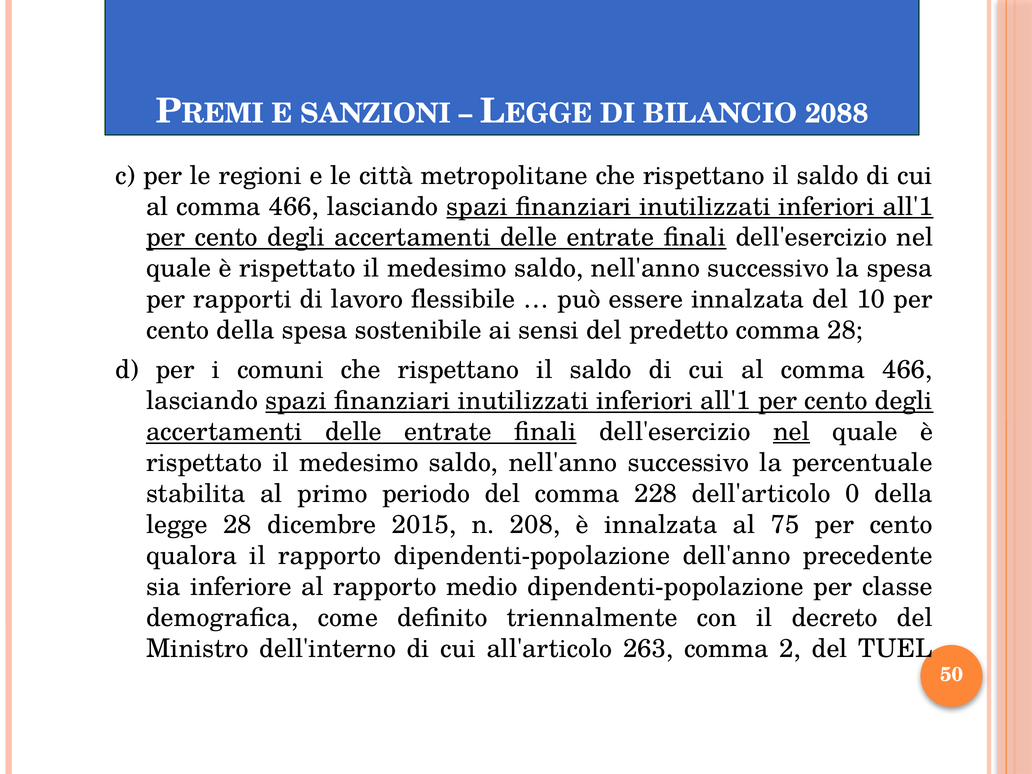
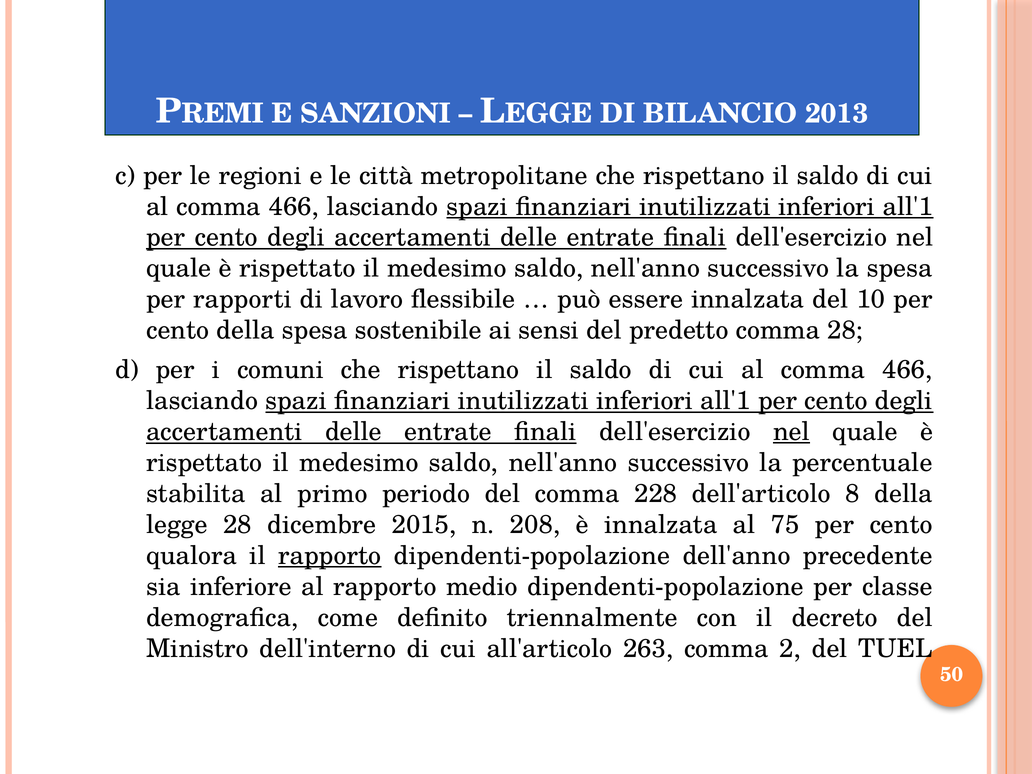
2088: 2088 -> 2013
0: 0 -> 8
rapporto at (330, 556) underline: none -> present
